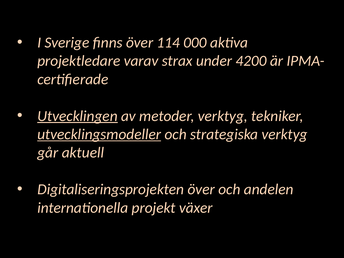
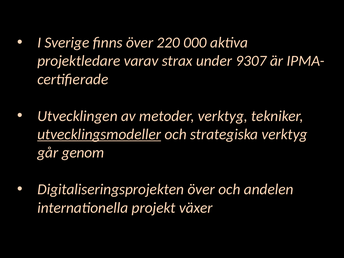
114: 114 -> 220
4200: 4200 -> 9307
Utvecklingen underline: present -> none
aktuell: aktuell -> genom
